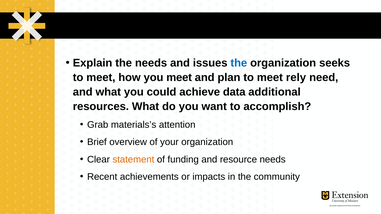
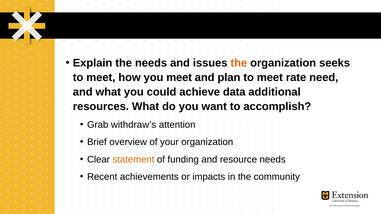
the at (239, 63) colour: blue -> orange
rely: rely -> rate
materials’s: materials’s -> withdraw’s
